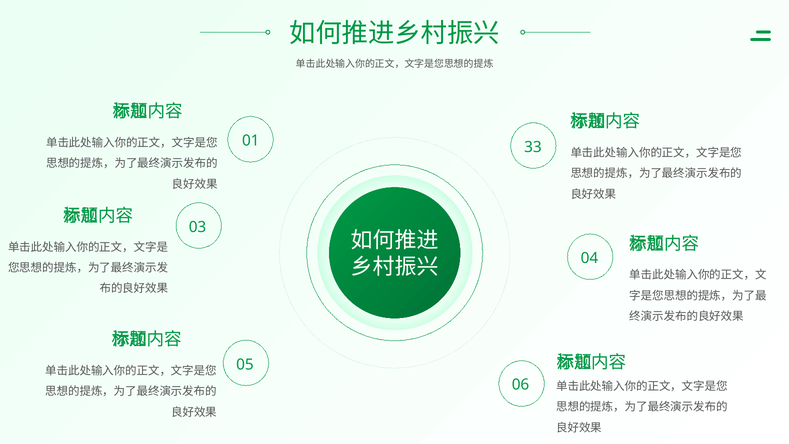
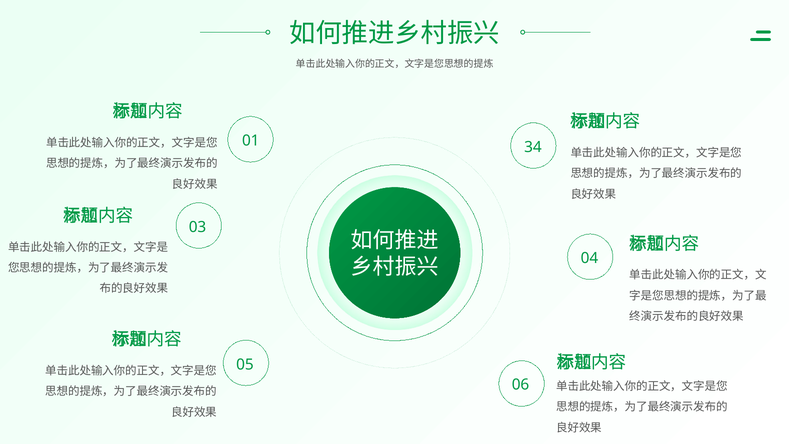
33: 33 -> 34
